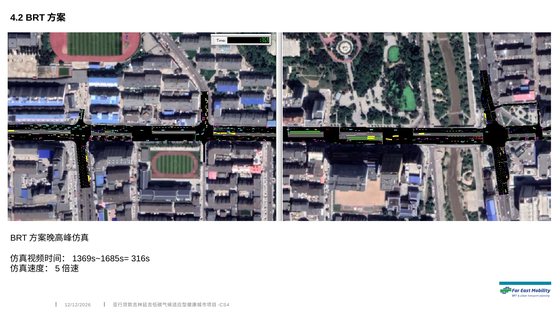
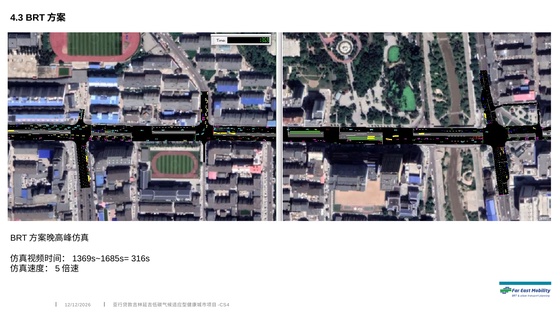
4.2: 4.2 -> 4.3
